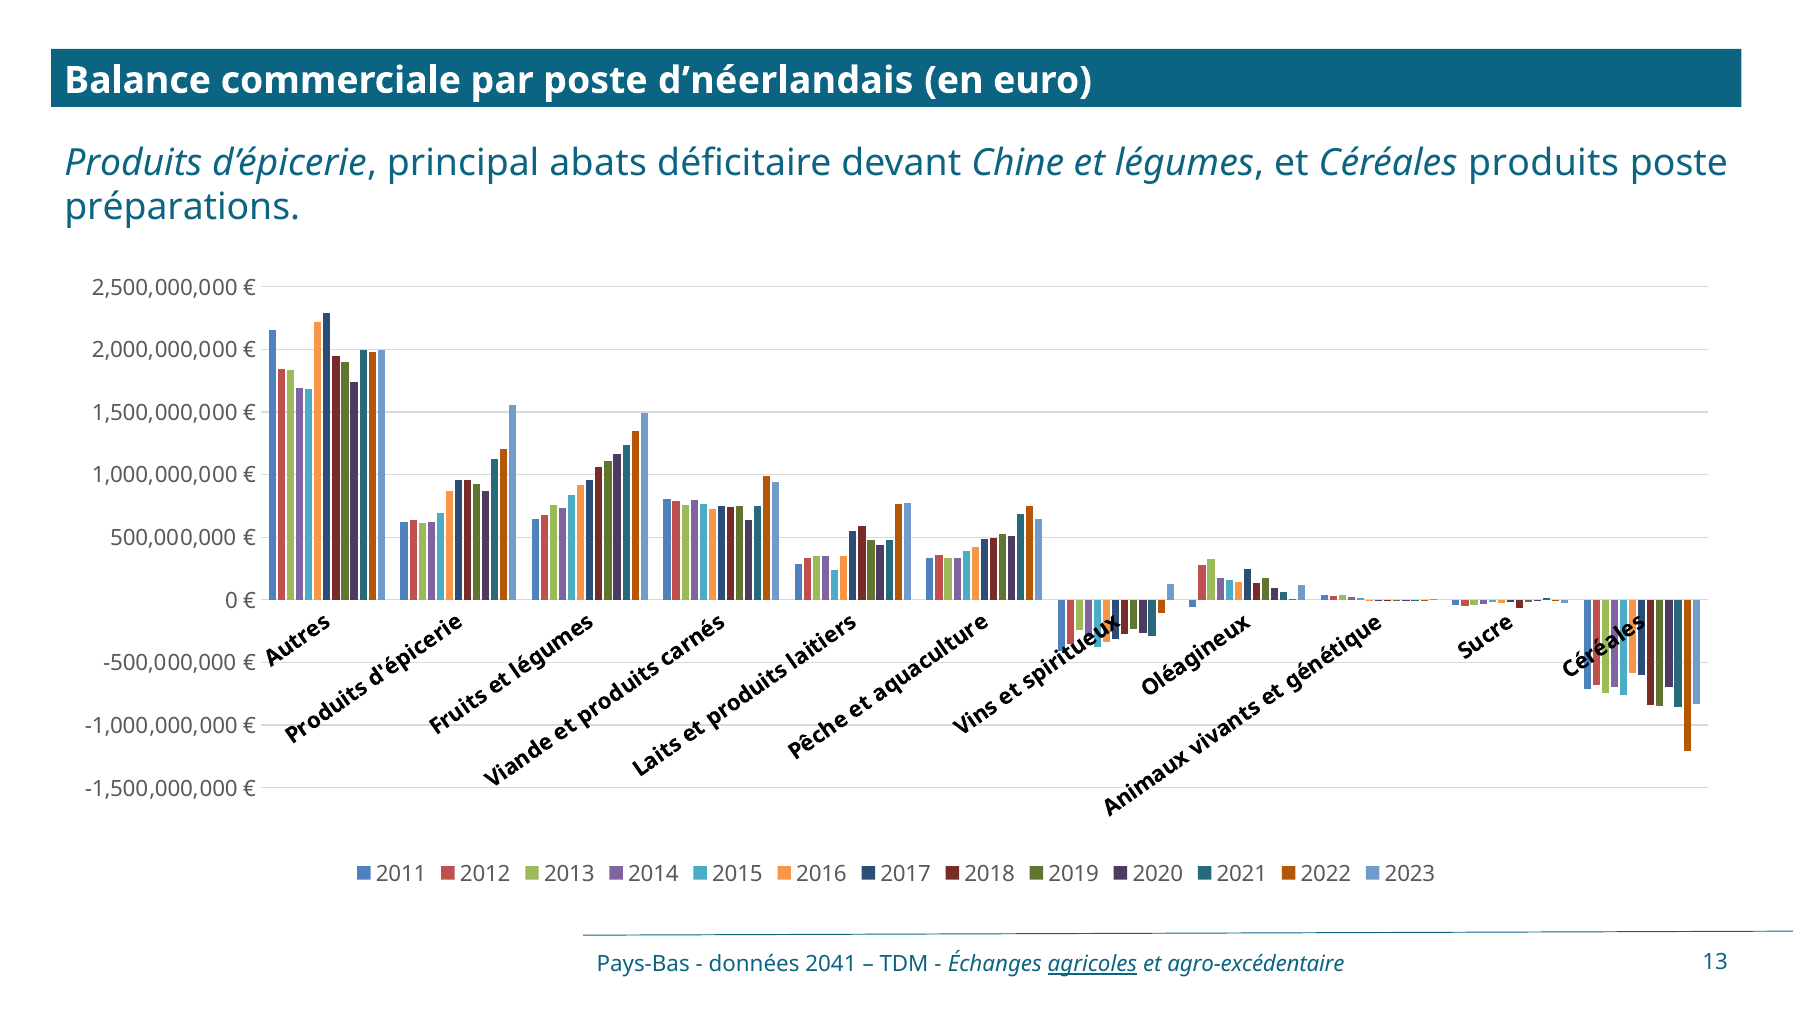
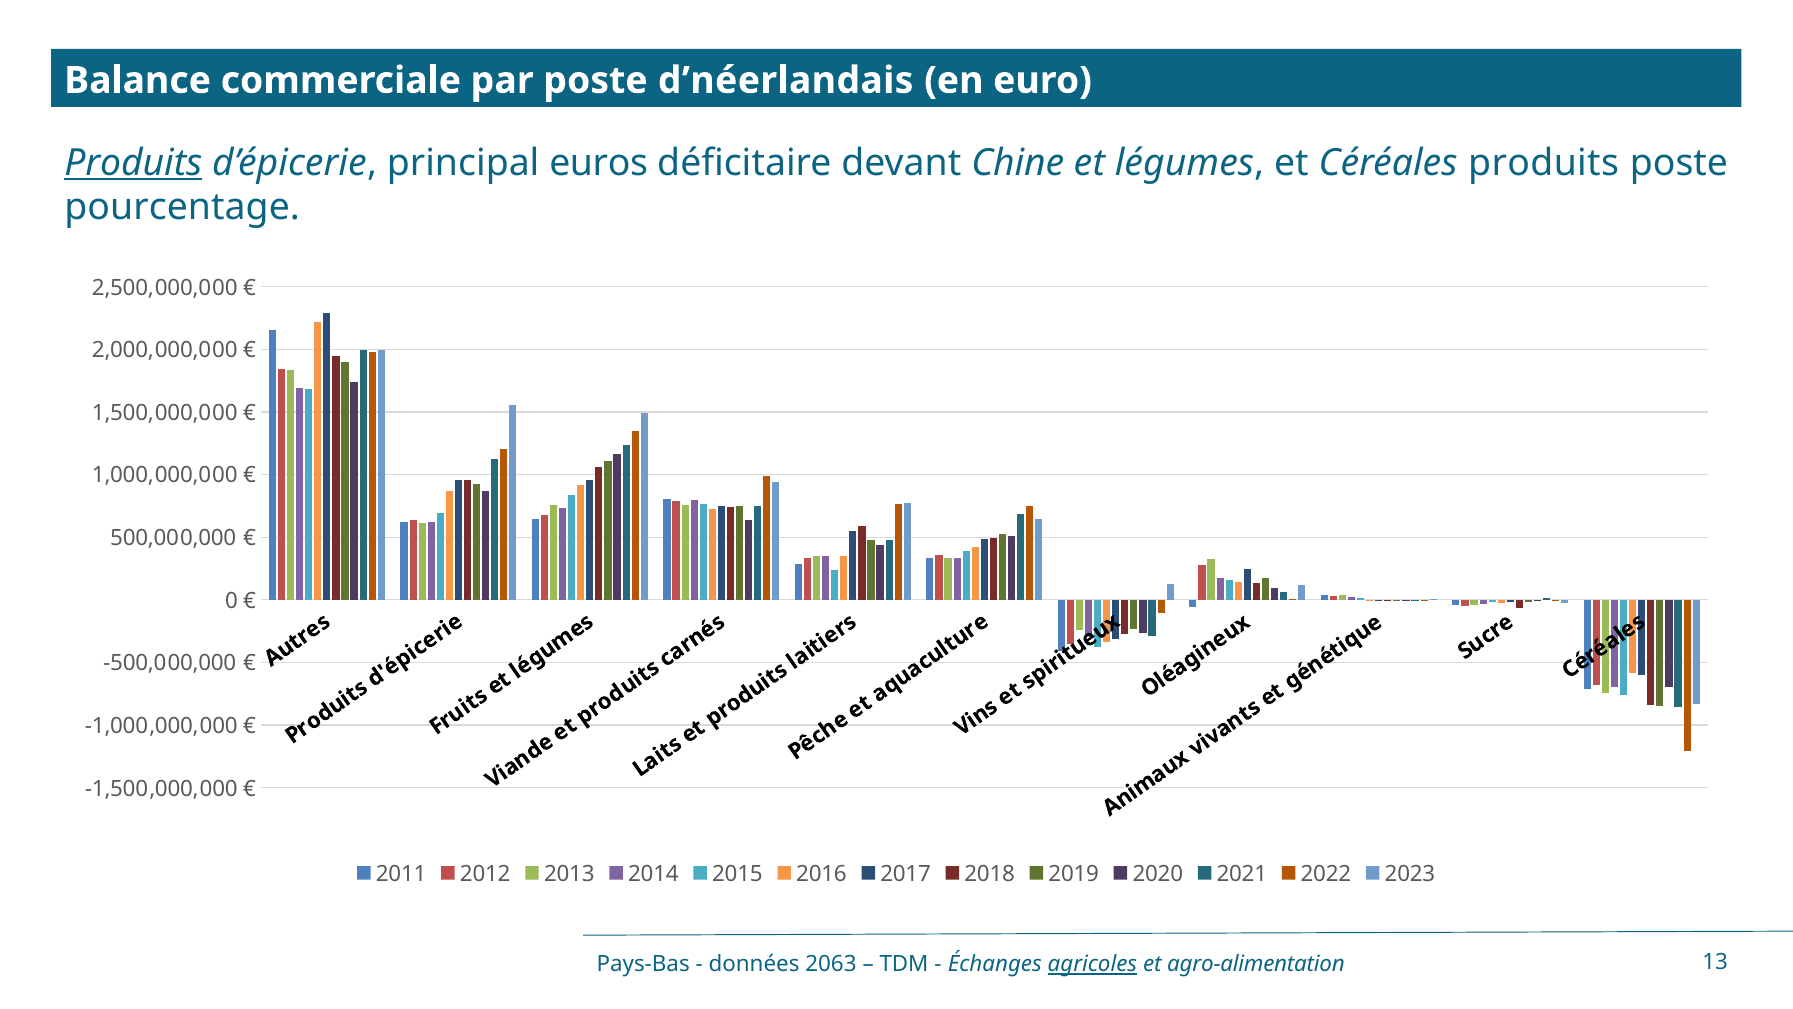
Produits at (133, 163) underline: none -> present
abats: abats -> euros
préparations: préparations -> pourcentage
2041: 2041 -> 2063
agro-excédentaire: agro-excédentaire -> agro-alimentation
